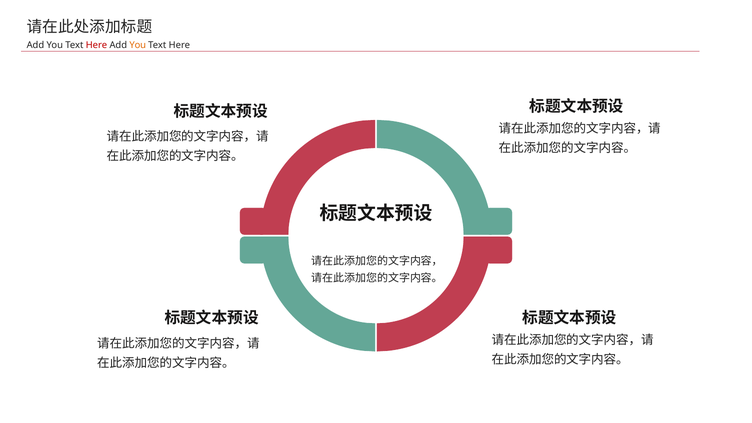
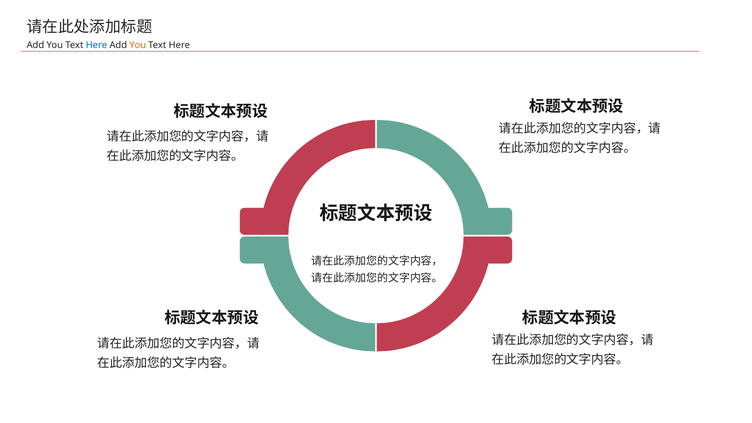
Here at (96, 45) colour: red -> blue
